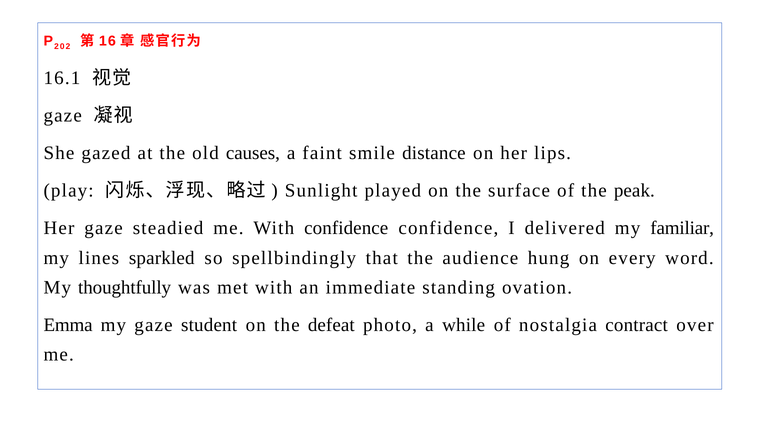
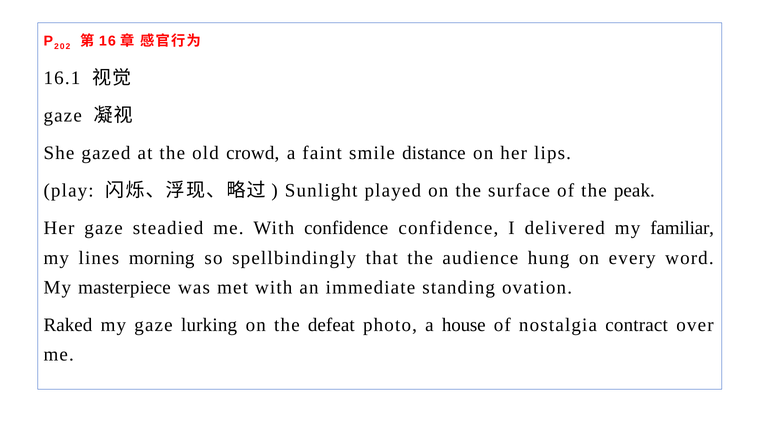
causes: causes -> crowd
sparkled: sparkled -> morning
thoughtfully: thoughtfully -> masterpiece
Emma: Emma -> Raked
student: student -> lurking
while: while -> house
